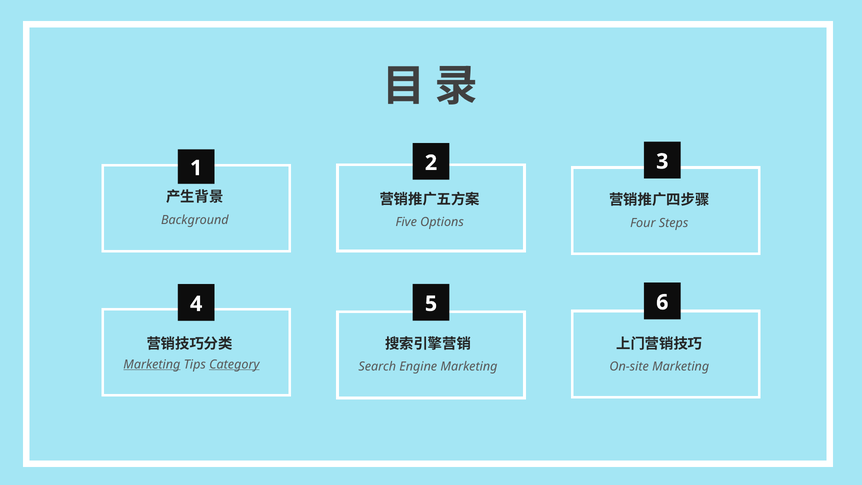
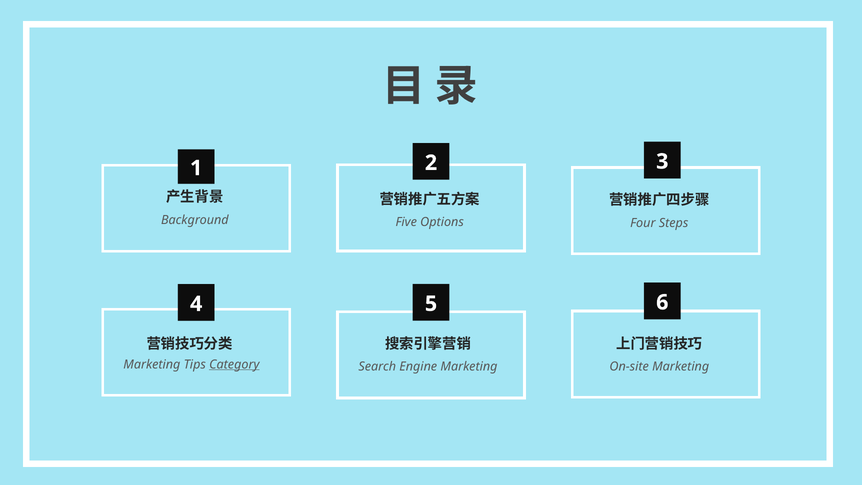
Marketing at (152, 364) underline: present -> none
